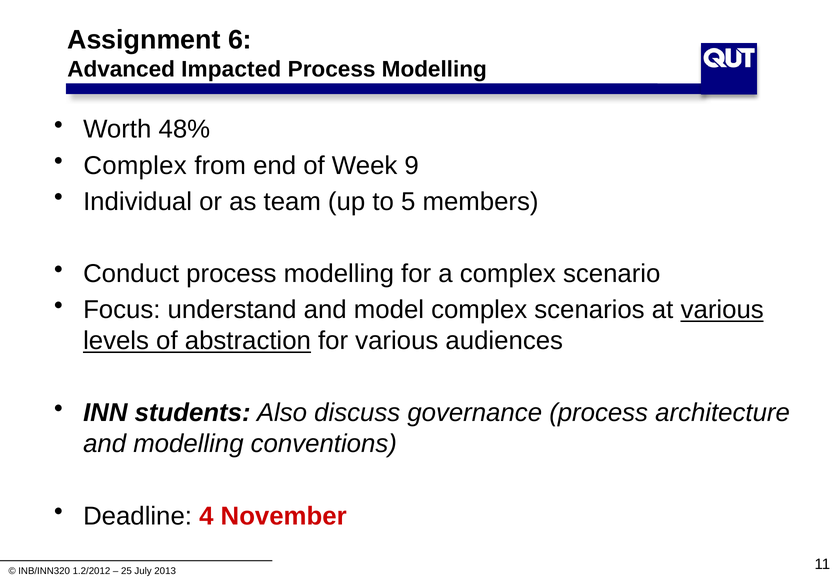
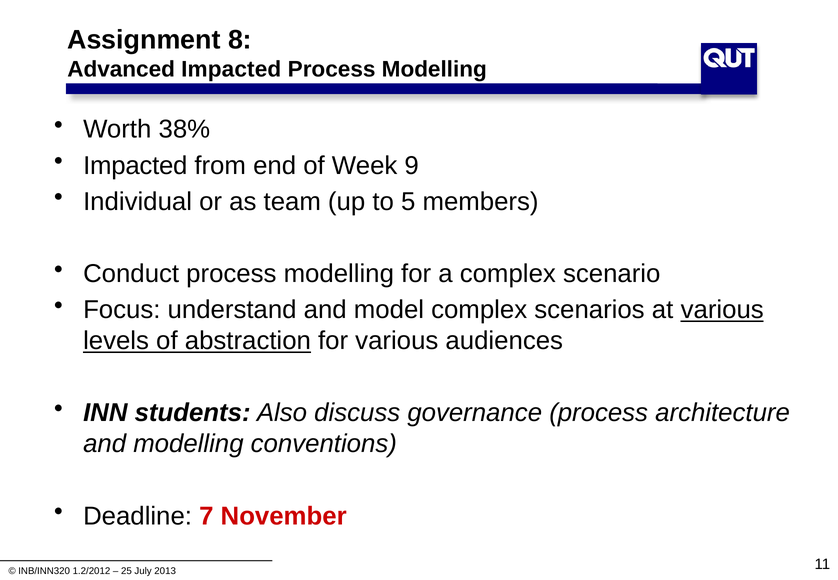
6: 6 -> 8
48%: 48% -> 38%
Complex at (135, 166): Complex -> Impacted
4: 4 -> 7
